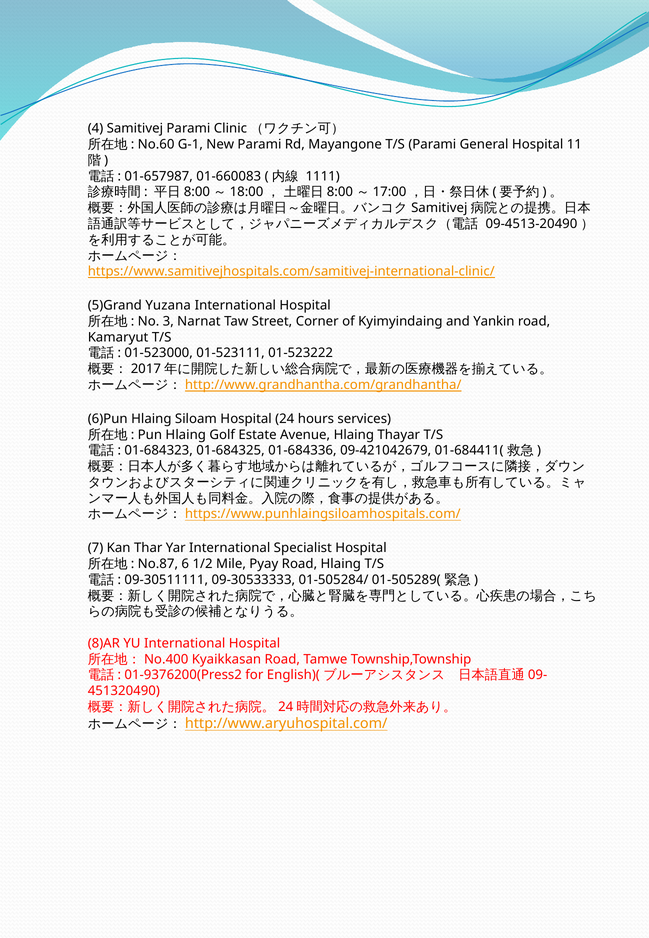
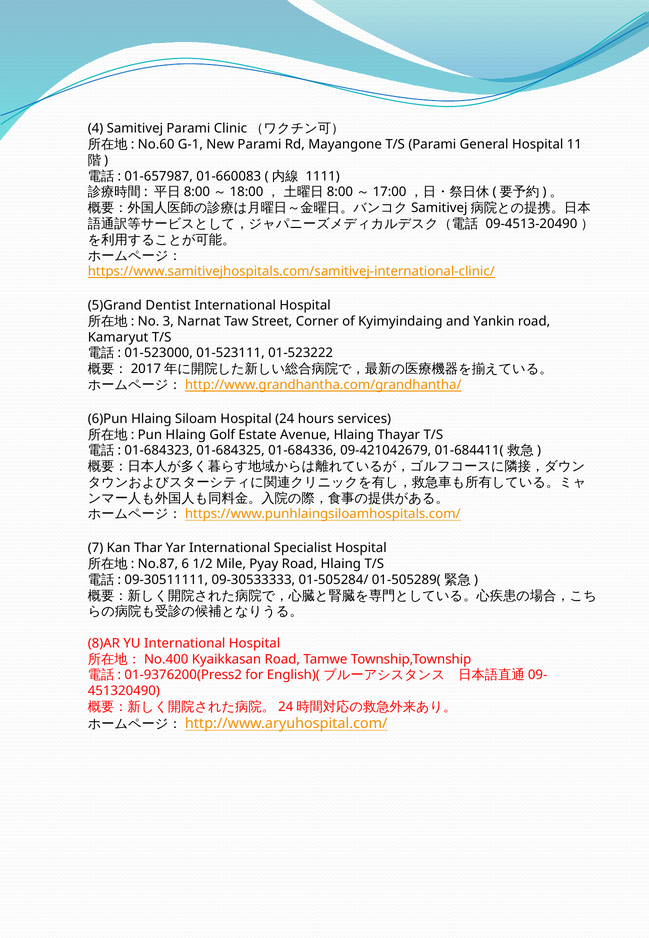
Yuzana: Yuzana -> Dentist
